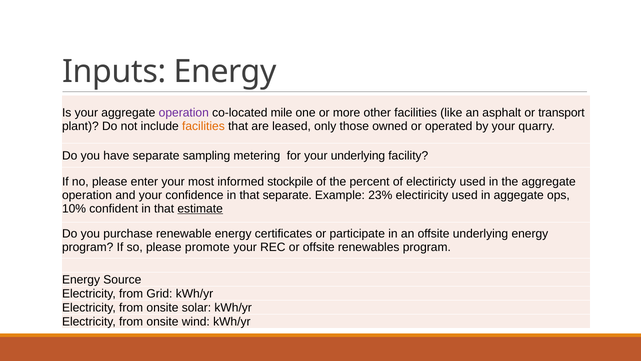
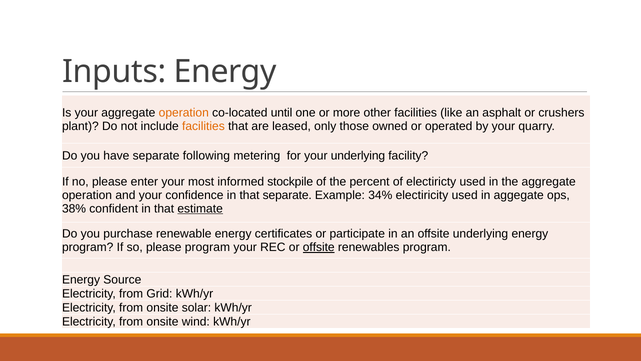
operation at (184, 113) colour: purple -> orange
mile: mile -> until
transport: transport -> crushers
sampling: sampling -> following
23%: 23% -> 34%
10%: 10% -> 38%
please promote: promote -> program
offsite at (319, 247) underline: none -> present
